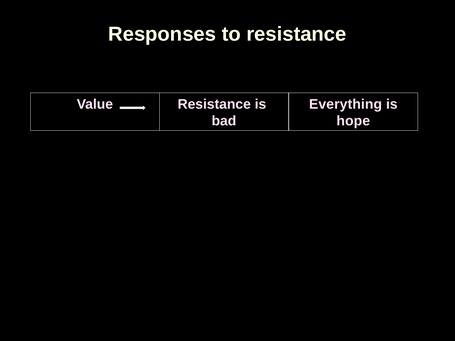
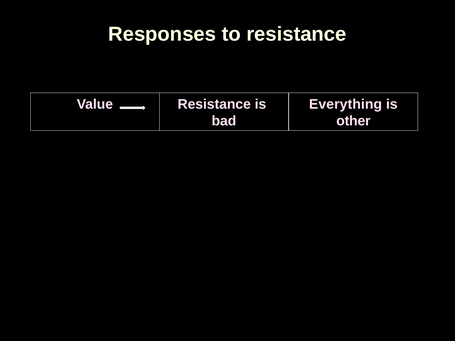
hope: hope -> other
